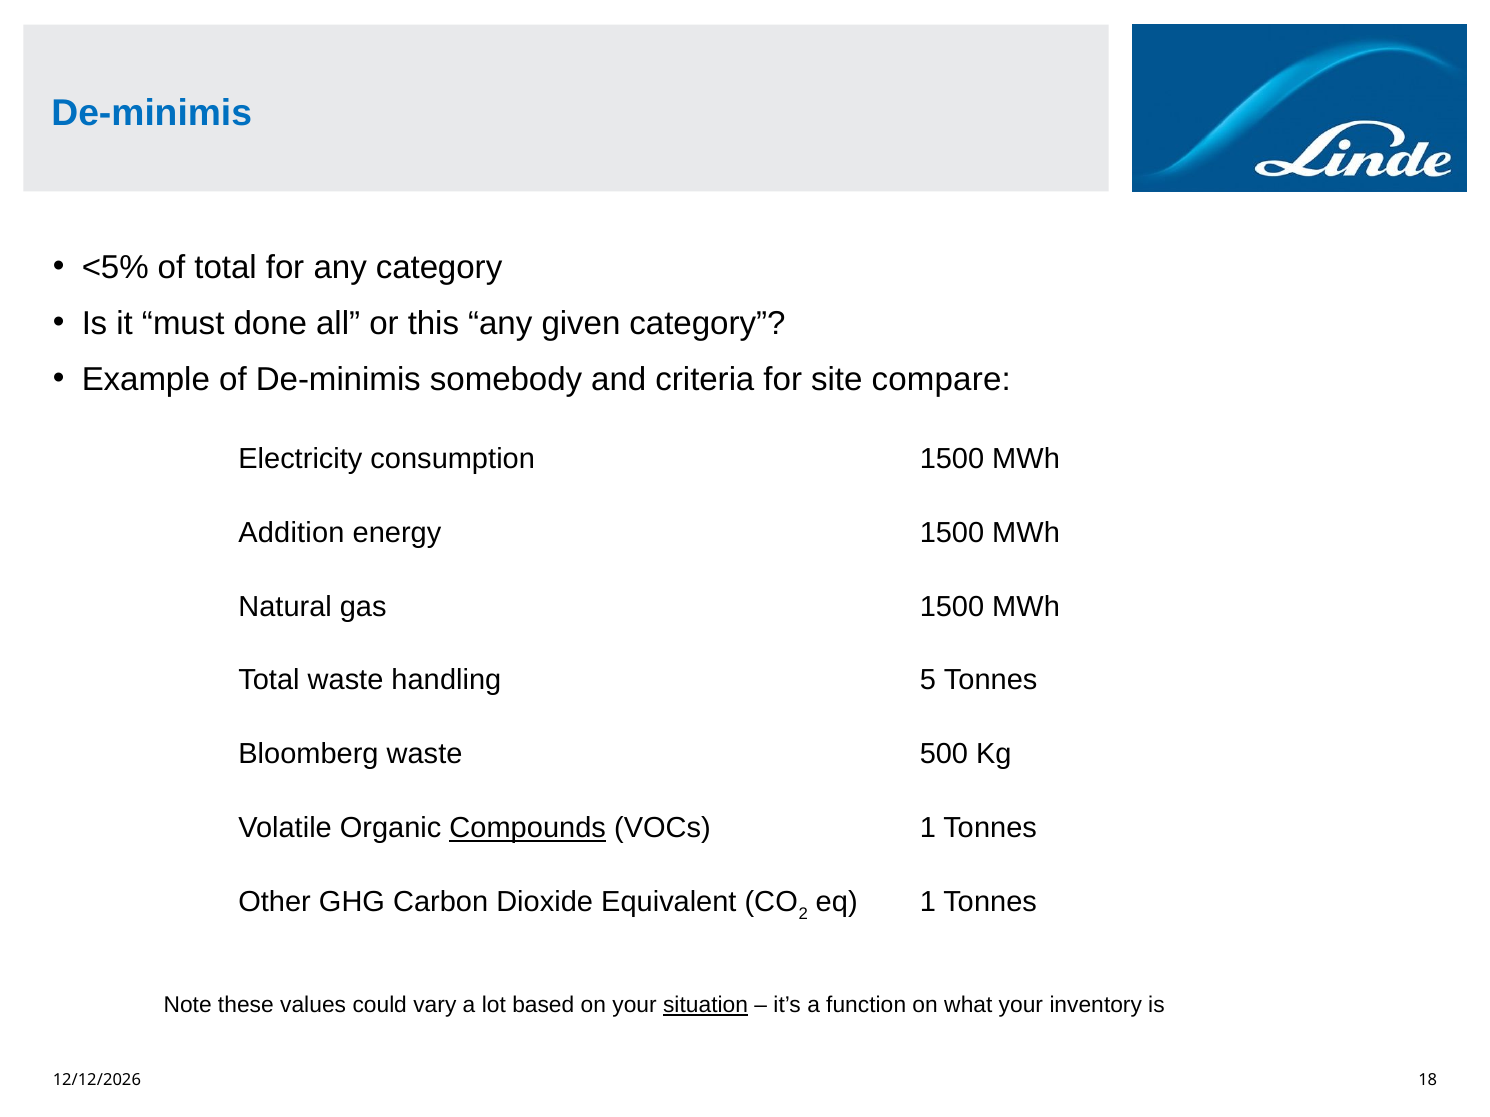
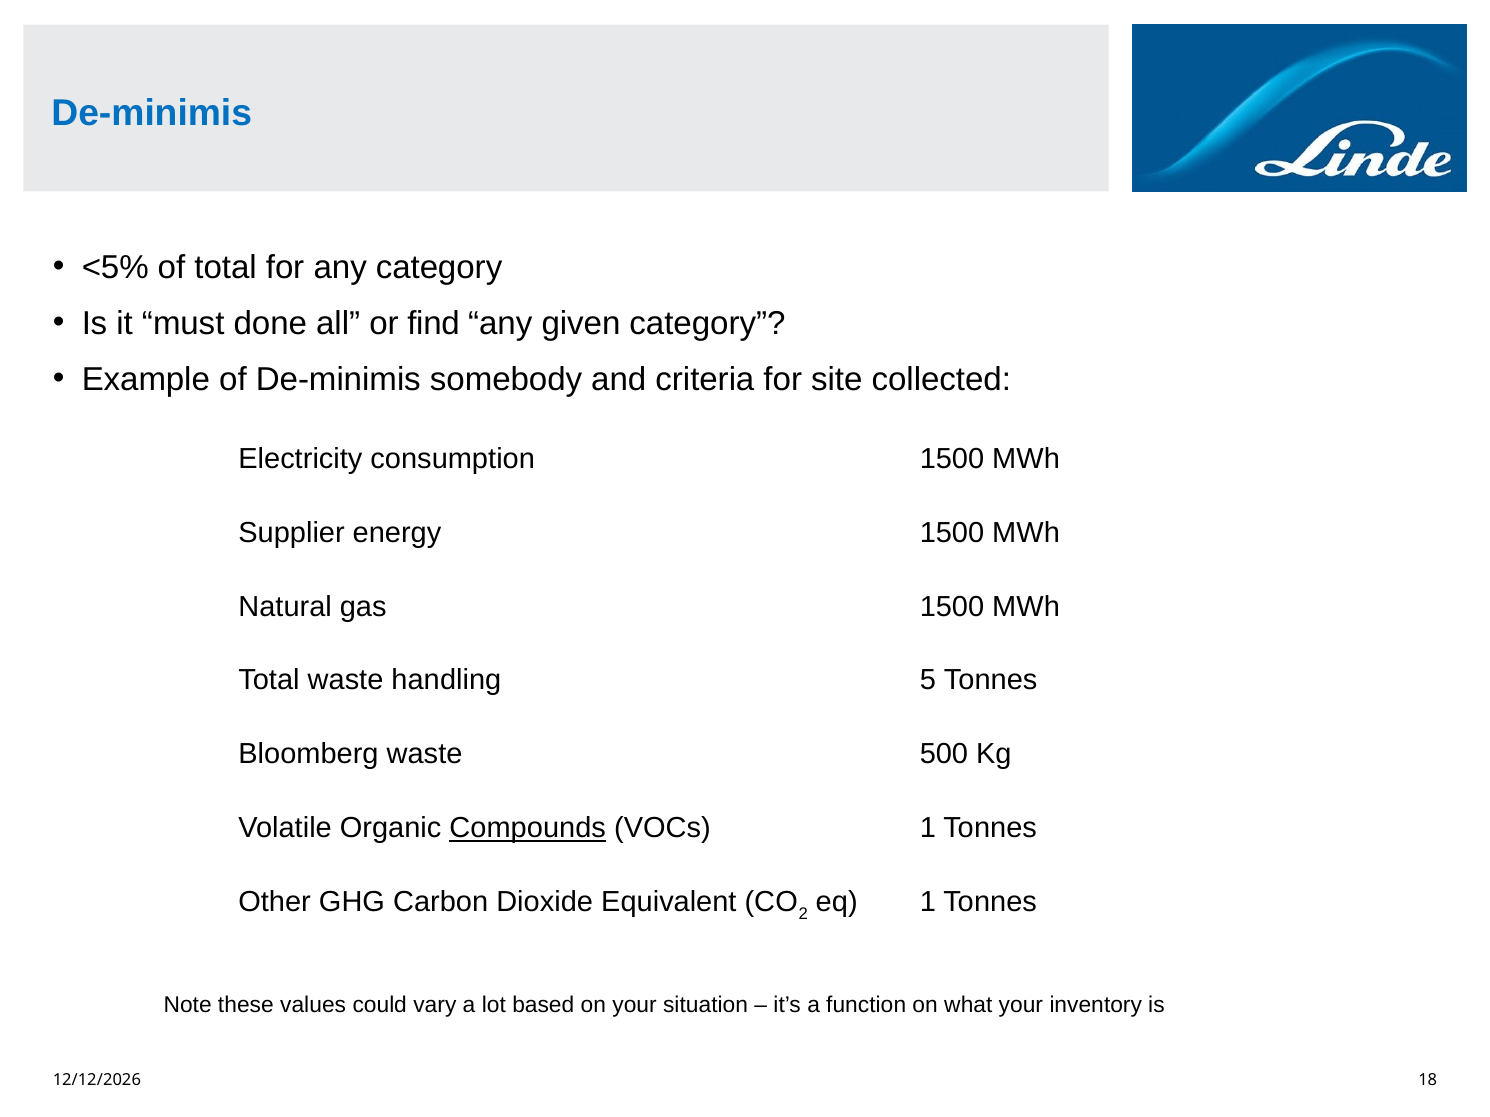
this: this -> find
compare: compare -> collected
Addition: Addition -> Supplier
situation underline: present -> none
